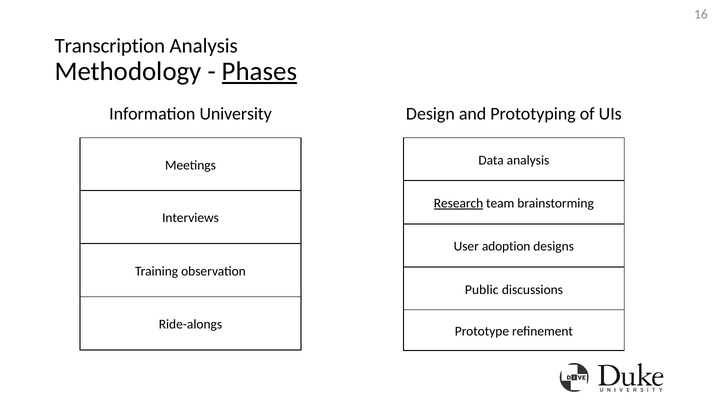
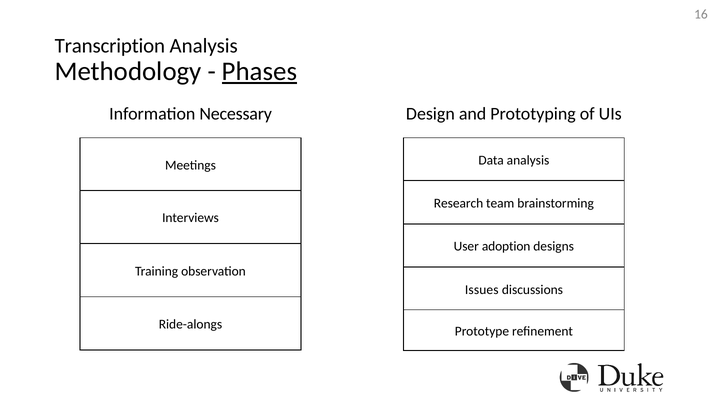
University: University -> Necessary
Research underline: present -> none
Public: Public -> Issues
